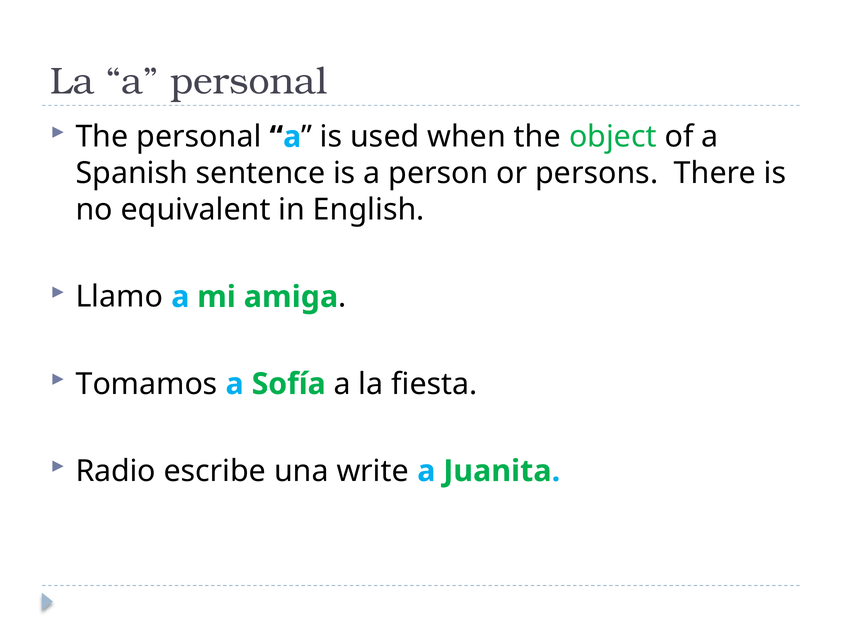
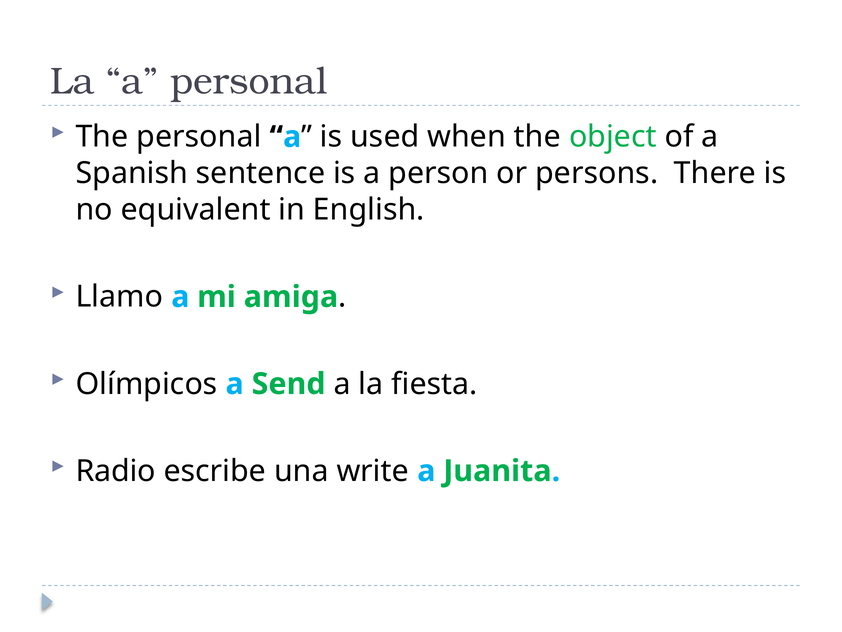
Tomamos: Tomamos -> Olímpicos
Sofía: Sofía -> Send
